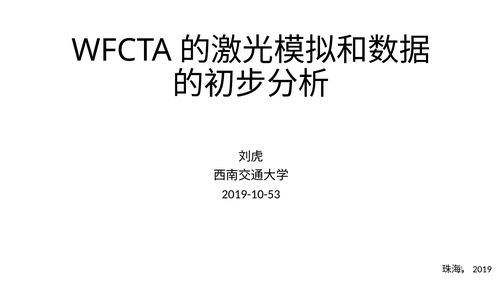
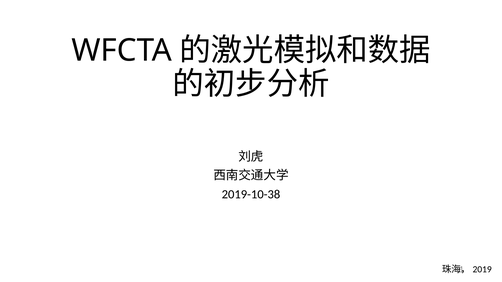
2019-10-53: 2019-10-53 -> 2019-10-38
